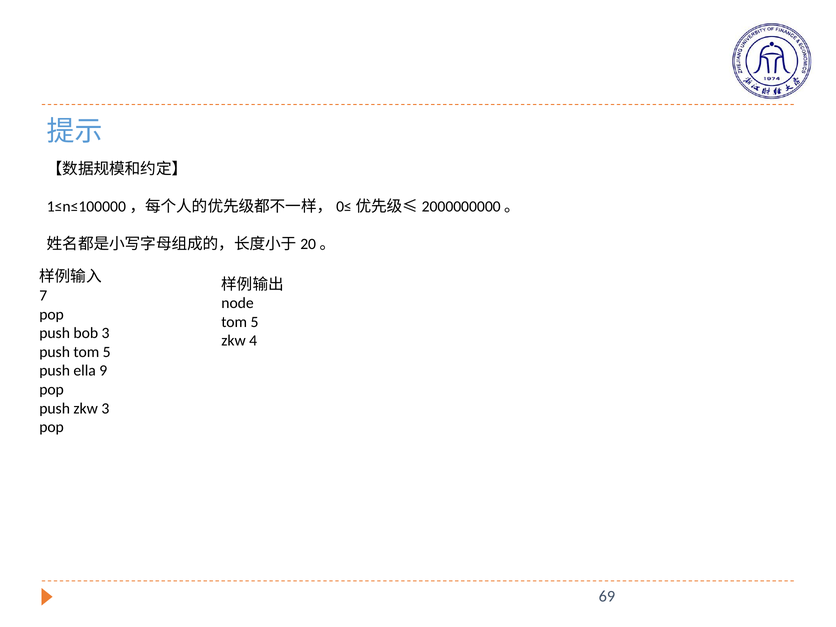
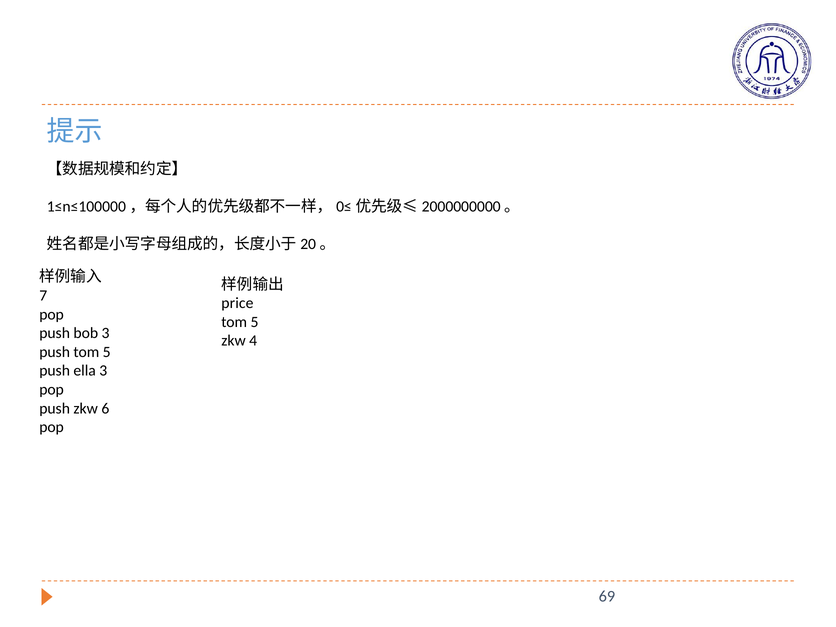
node: node -> price
ella 9: 9 -> 3
zkw 3: 3 -> 6
